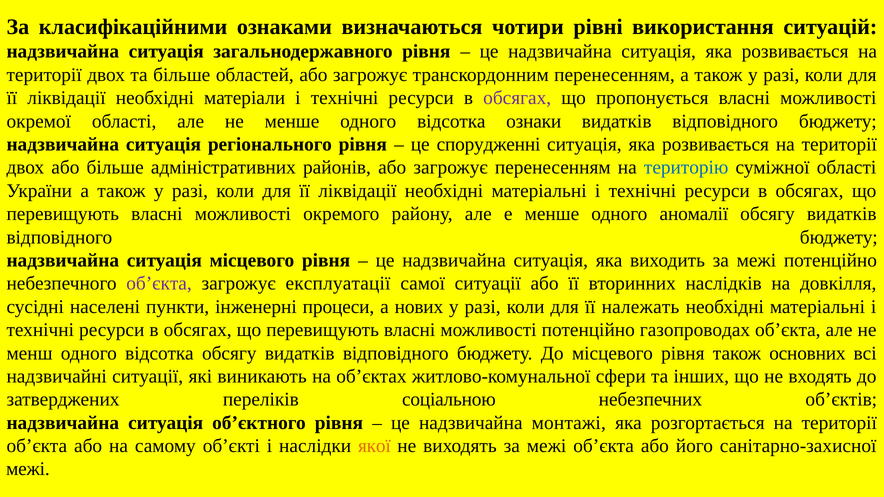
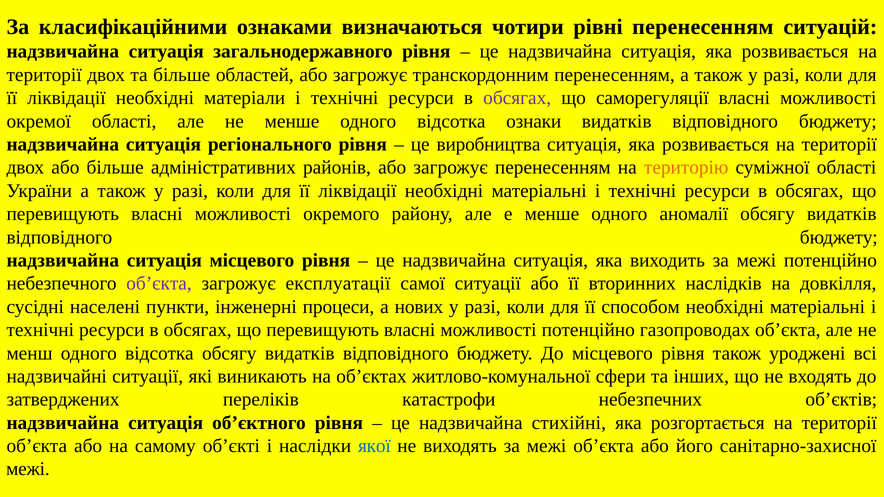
рівні використання: використання -> перенесенням
пропонується: пропонується -> саморегуляції
спорудженні: спорудженні -> виробництва
територію colour: blue -> orange
належать: належать -> способом
основних: основних -> уроджені
соціальною: соціальною -> катастрофи
монтажі: монтажі -> стихійні
якої colour: orange -> blue
